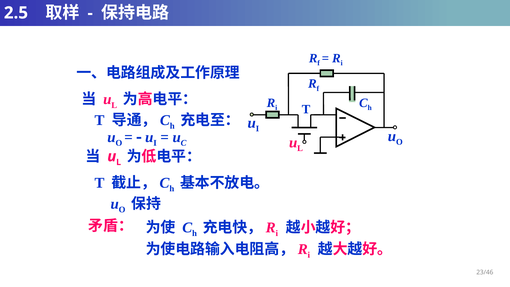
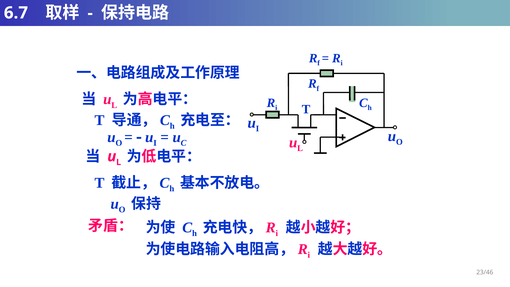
2.5: 2.5 -> 6.7
